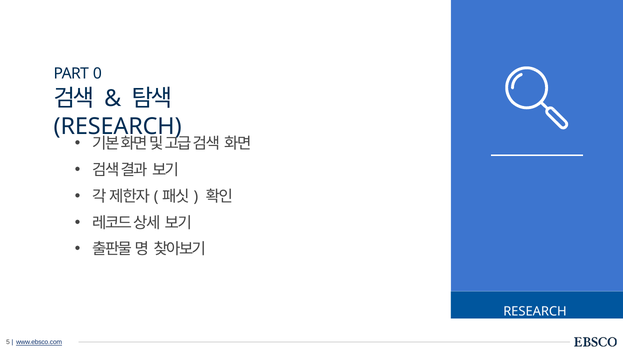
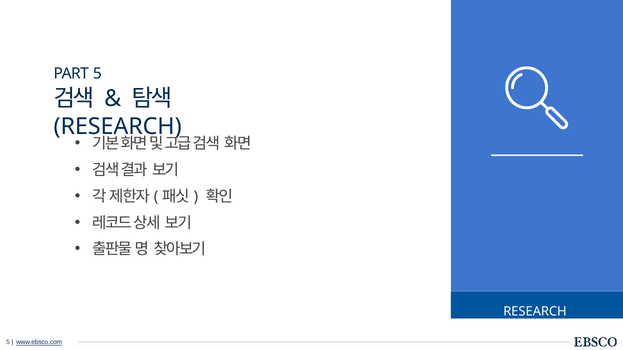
PART 0: 0 -> 5
